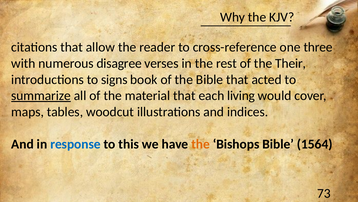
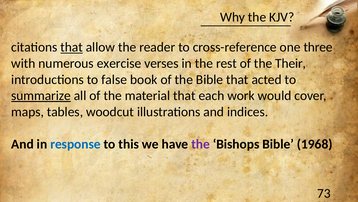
that at (72, 47) underline: none -> present
disagree: disagree -> exercise
signs: signs -> false
living: living -> work
the at (201, 144) colour: orange -> purple
1564: 1564 -> 1968
